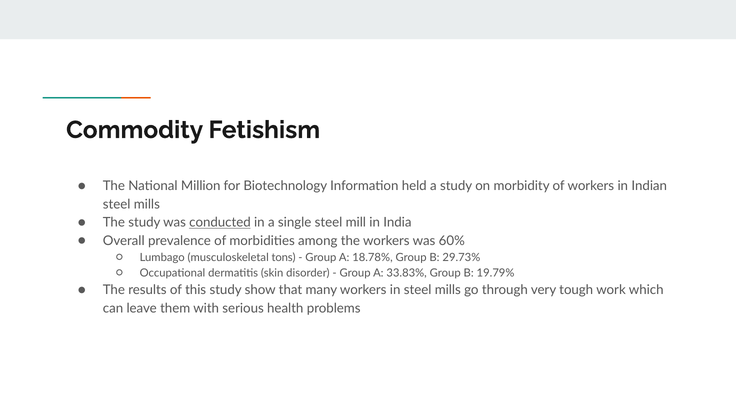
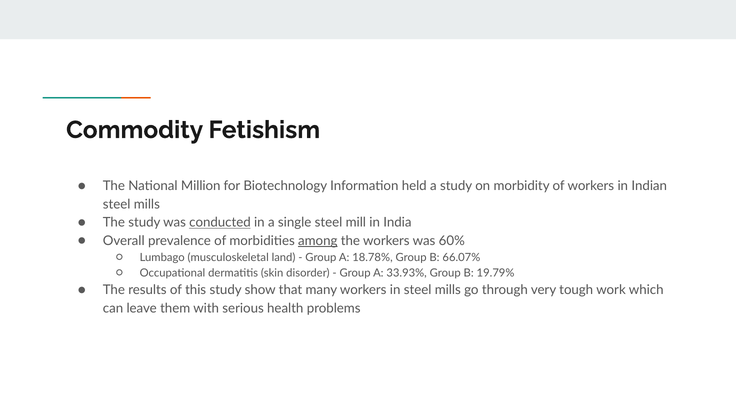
among underline: none -> present
tons: tons -> land
29.73%: 29.73% -> 66.07%
33.83%: 33.83% -> 33.93%
